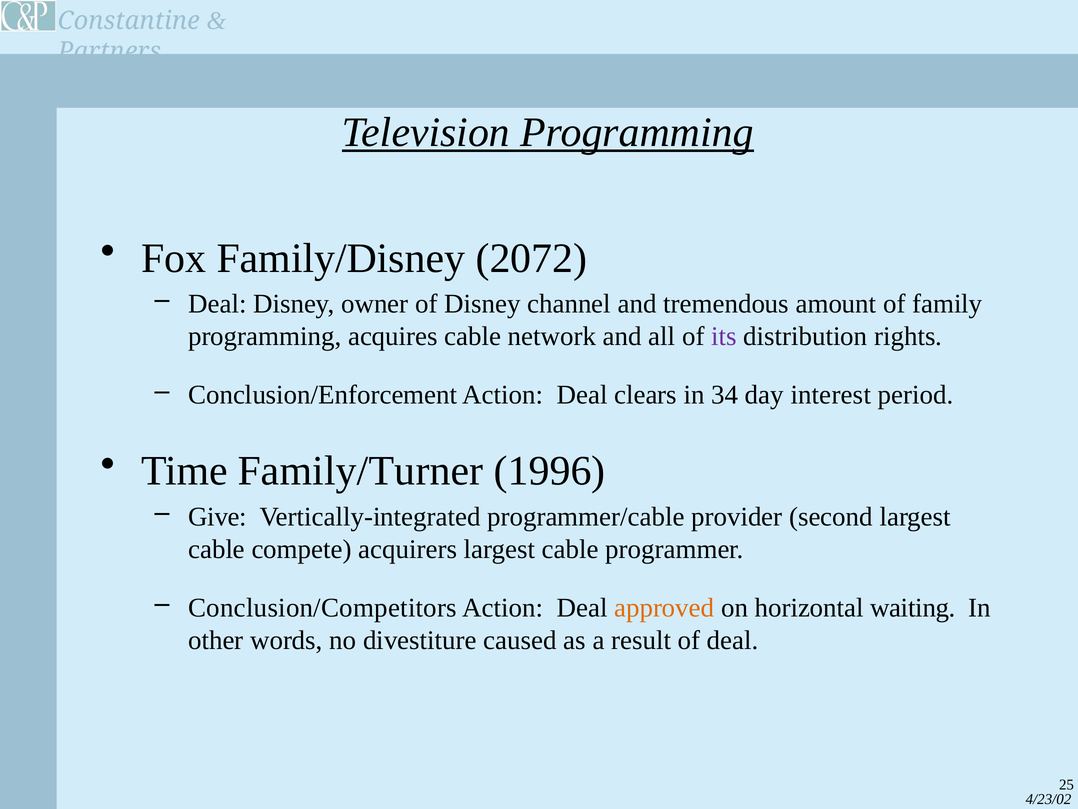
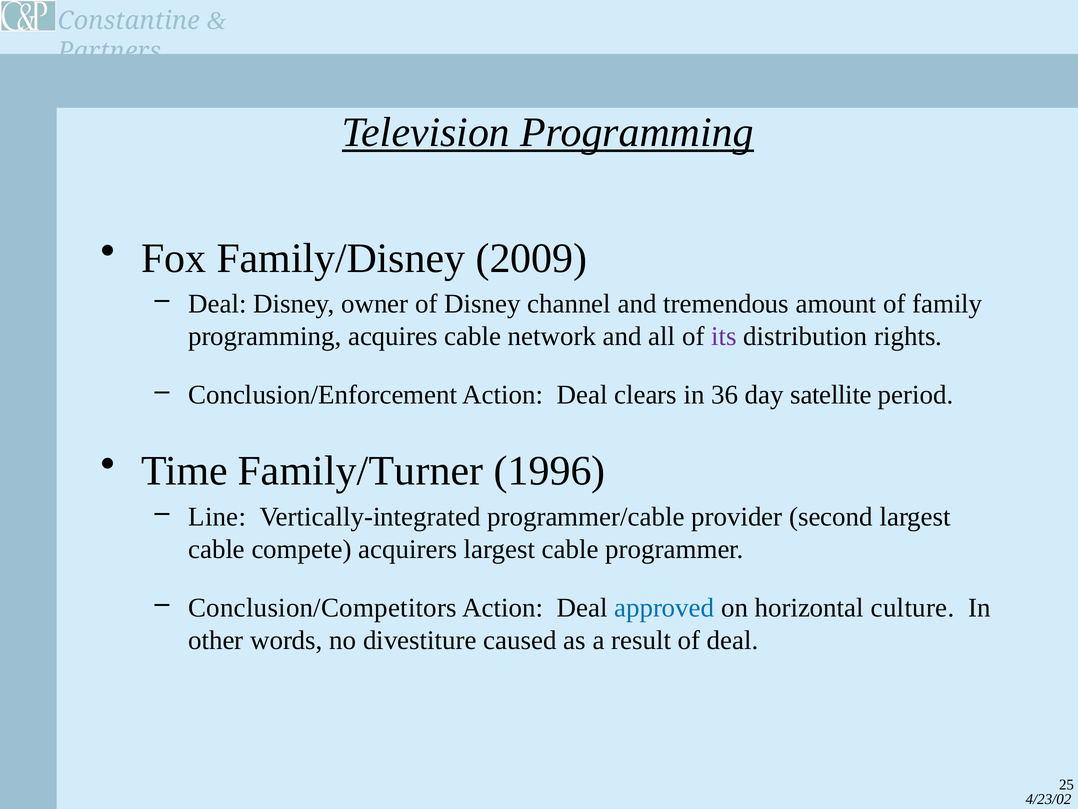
2072: 2072 -> 2009
34: 34 -> 36
interest: interest -> satellite
Give: Give -> Line
approved colour: orange -> blue
waiting: waiting -> culture
